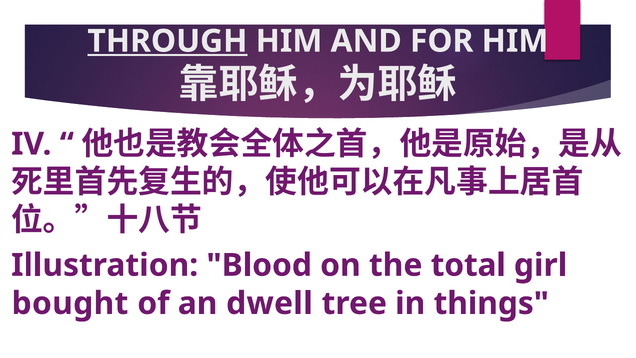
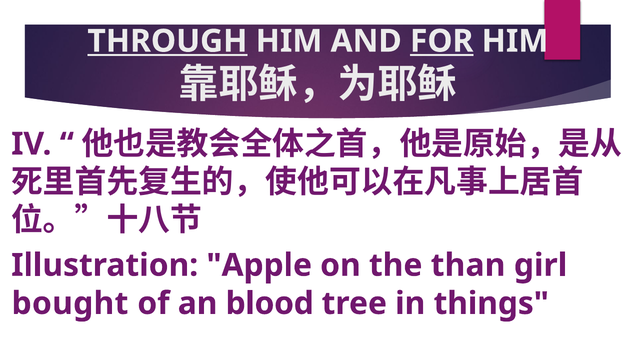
FOR underline: none -> present
Blood: Blood -> Apple
total: total -> than
dwell: dwell -> blood
